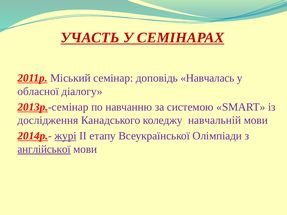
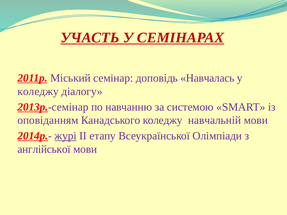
обласної at (38, 91): обласної -> коледжу
дослідження: дослідження -> оповіданням
англійської underline: present -> none
